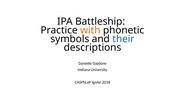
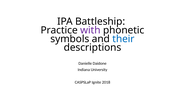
with colour: orange -> purple
